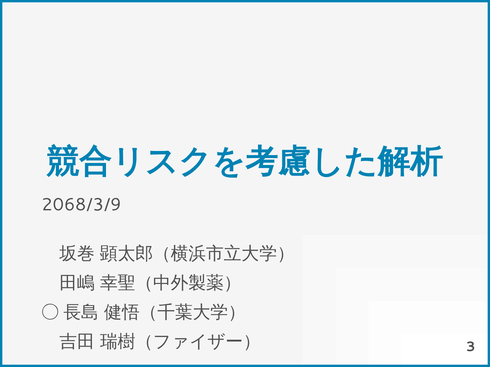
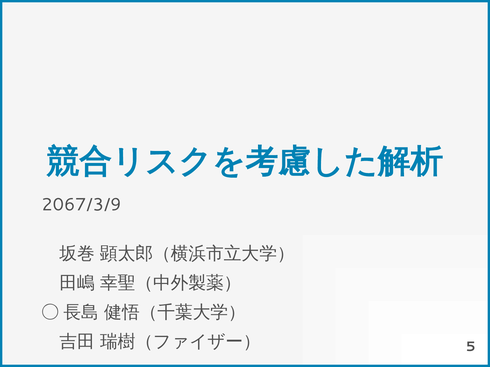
2068/3/9: 2068/3/9 -> 2067/3/9
3: 3 -> 5
